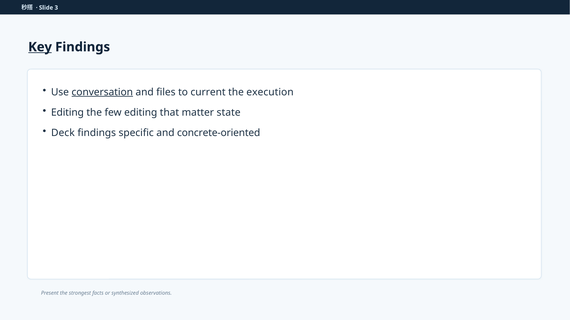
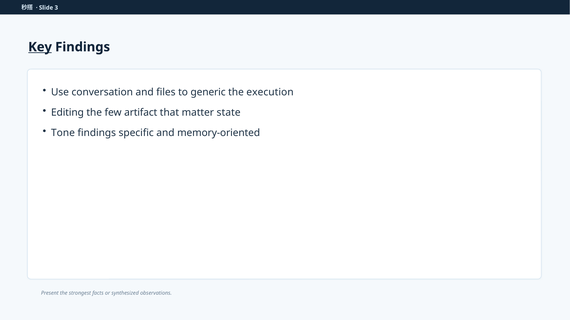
conversation underline: present -> none
current: current -> generic
few editing: editing -> artifact
Deck: Deck -> Tone
concrete-oriented: concrete-oriented -> memory-oriented
